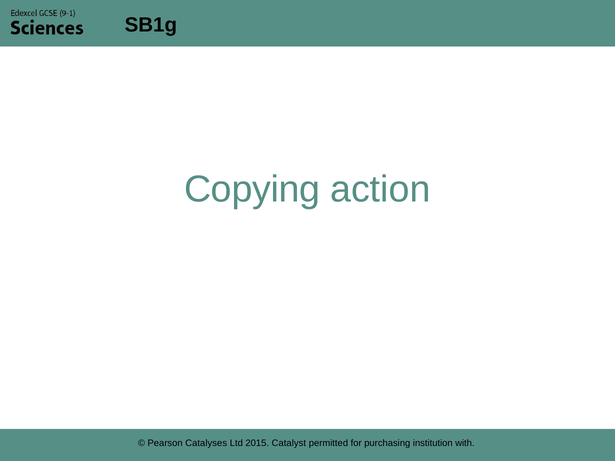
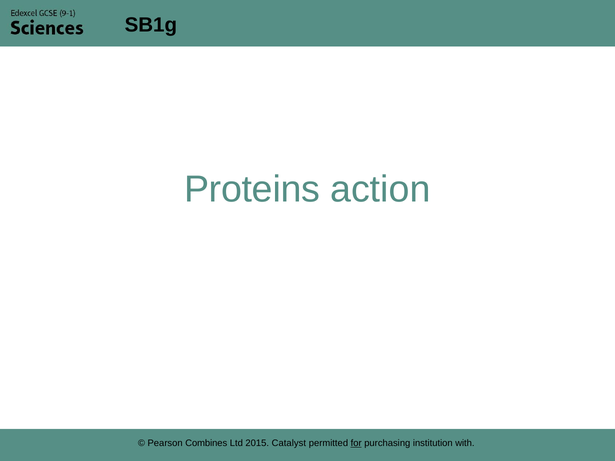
Copying: Copying -> Proteins
Catalyses: Catalyses -> Combines
for underline: none -> present
